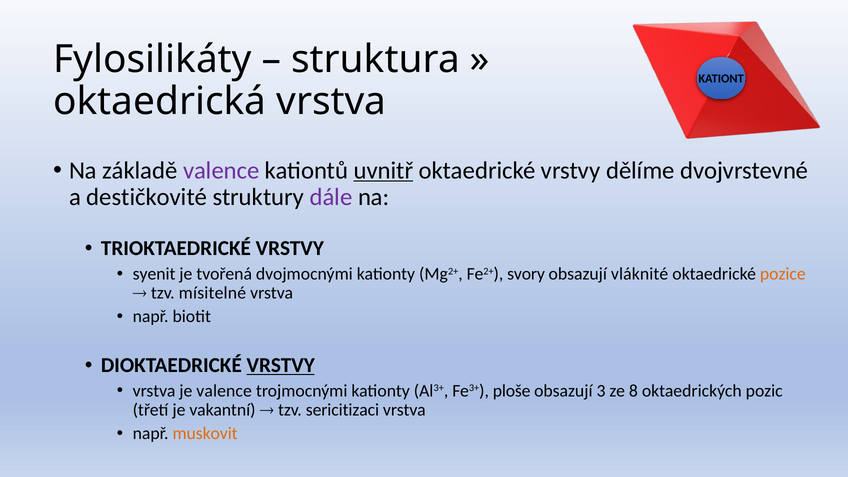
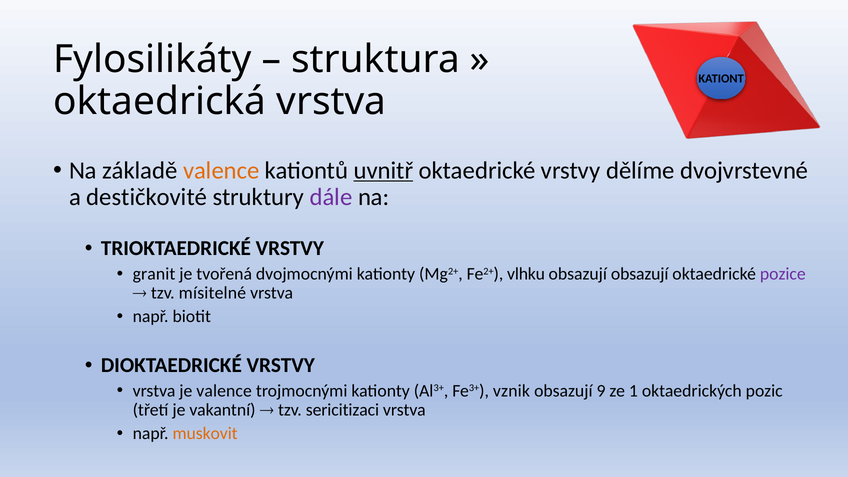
valence at (221, 170) colour: purple -> orange
syenit: syenit -> granit
svory: svory -> vlhku
obsazují vláknité: vláknité -> obsazují
pozice colour: orange -> purple
VRSTVY at (281, 365) underline: present -> none
ploše: ploše -> vznik
3: 3 -> 9
8: 8 -> 1
